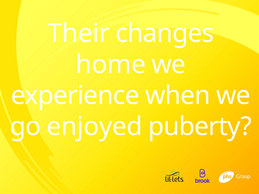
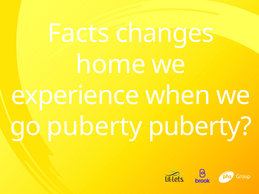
Their: Their -> Facts
go enjoyed: enjoyed -> puberty
